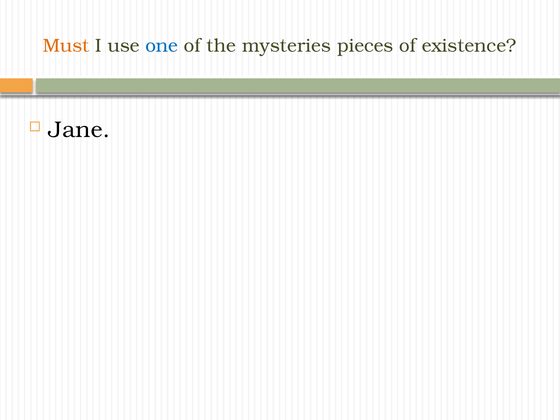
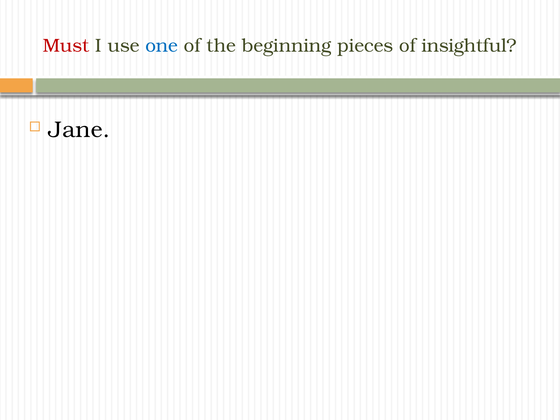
Must colour: orange -> red
mysteries: mysteries -> beginning
existence: existence -> insightful
